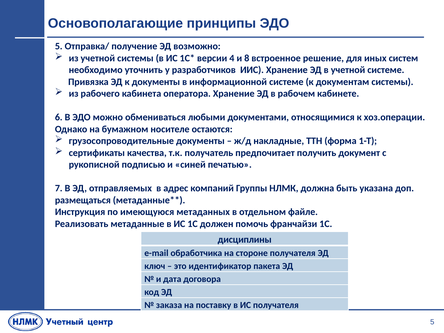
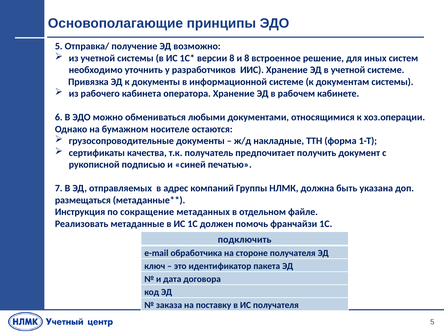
версии 4: 4 -> 8
имеющуюся: имеющуюся -> сокращение
дисциплины: дисциплины -> подключить
